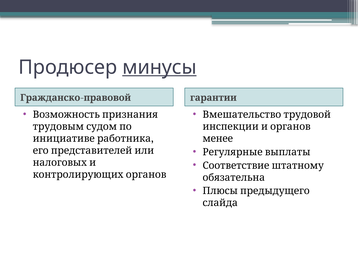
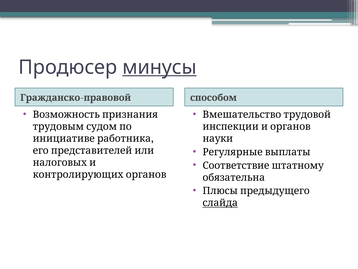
гарантии: гарантии -> способом
менее: менее -> науки
слайда underline: none -> present
